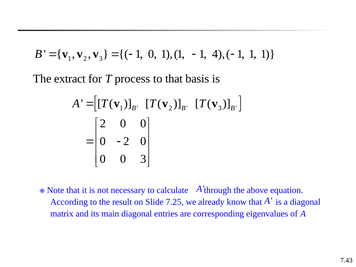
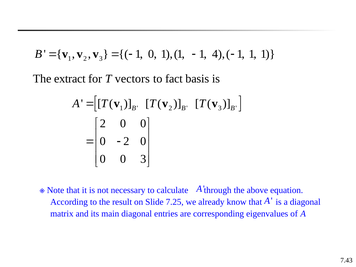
process: process -> vectors
to that: that -> fact
